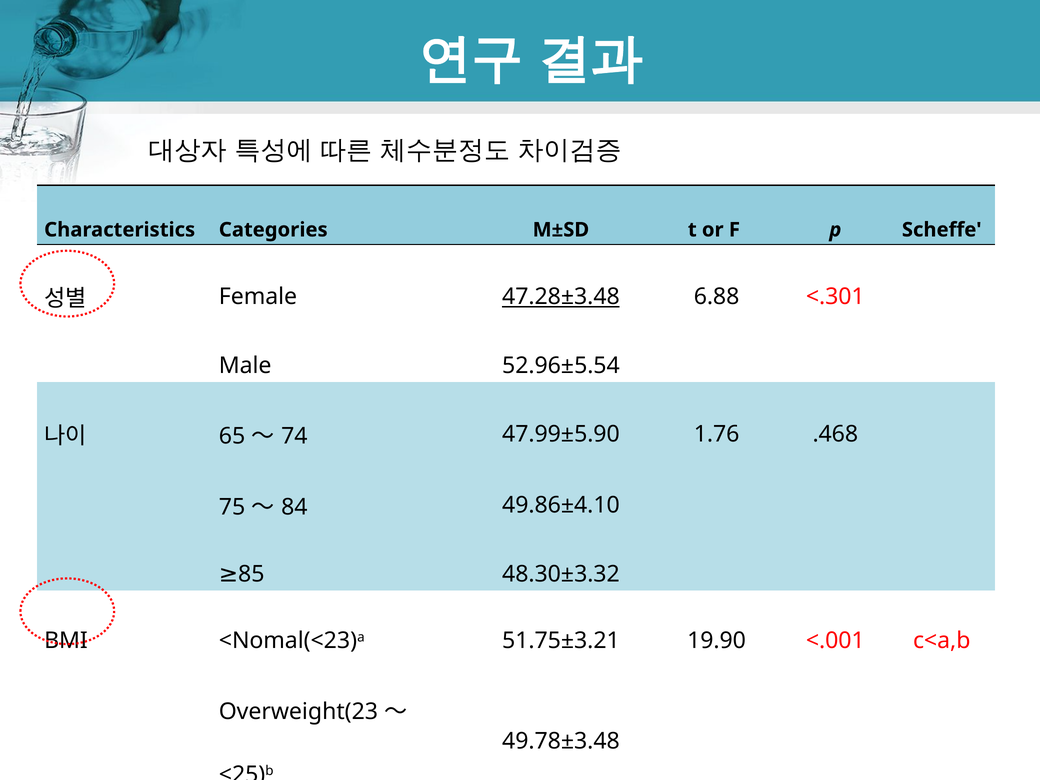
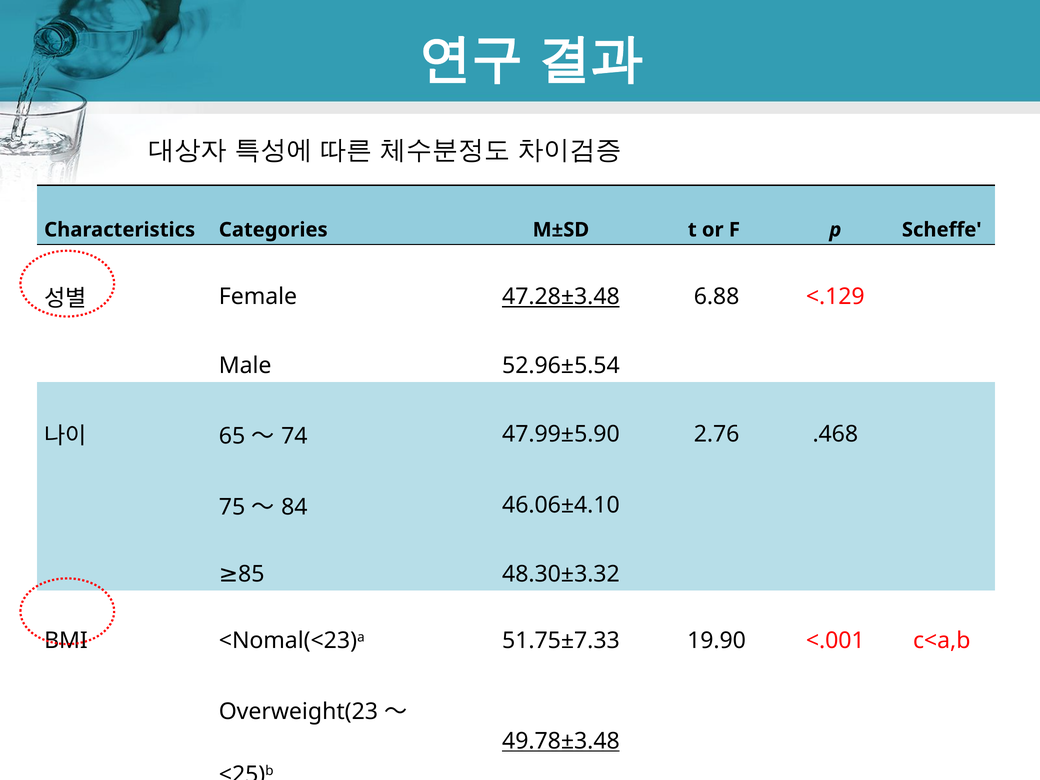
<.301: <.301 -> <.129
1.76: 1.76 -> 2.76
49.86±4.10: 49.86±4.10 -> 46.06±4.10
51.75±3.21: 51.75±3.21 -> 51.75±7.33
49.78±3.48 underline: none -> present
